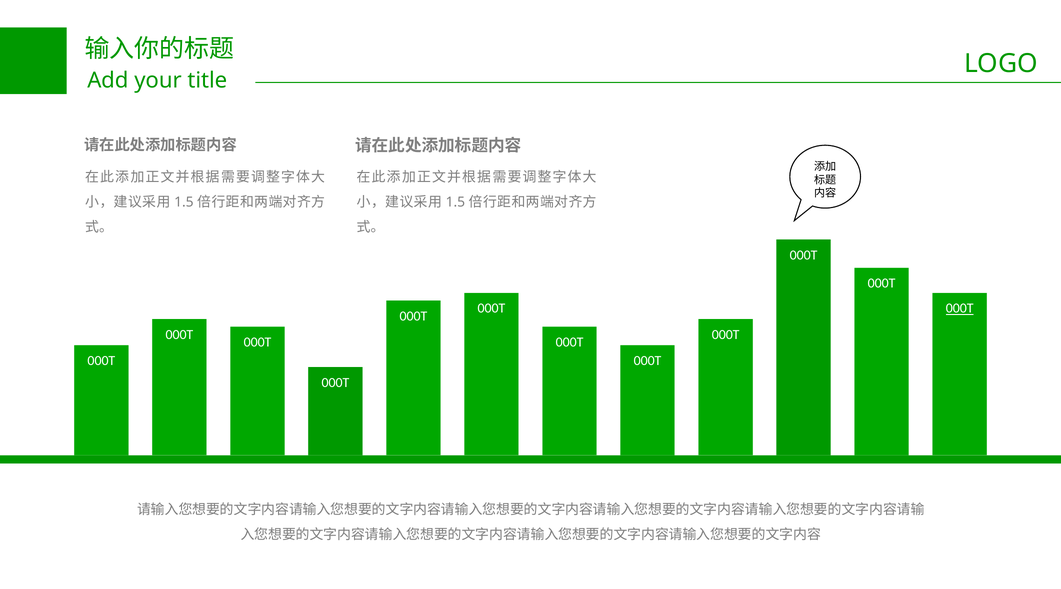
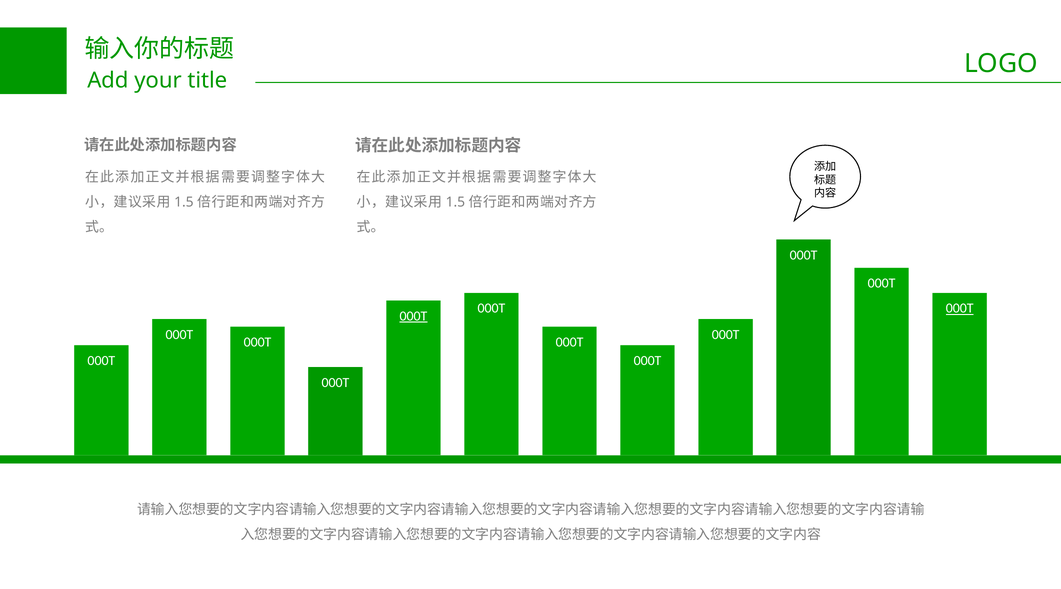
000T at (413, 316) underline: none -> present
